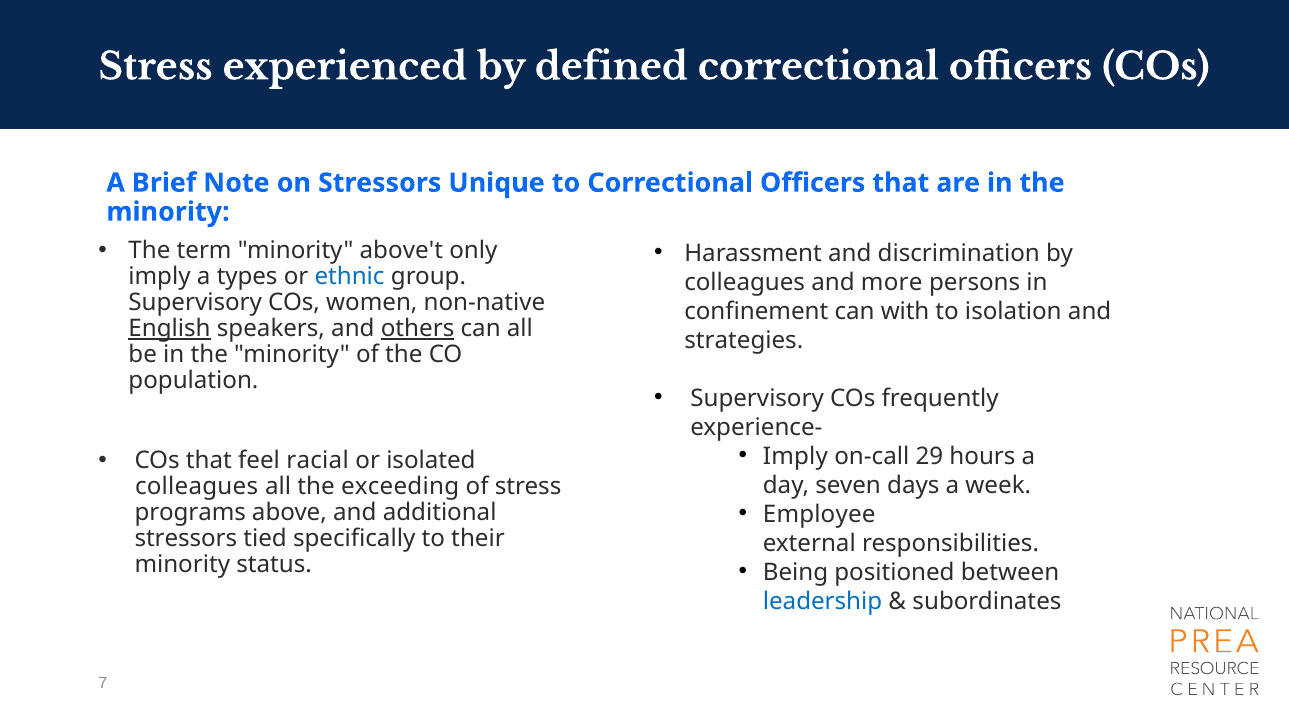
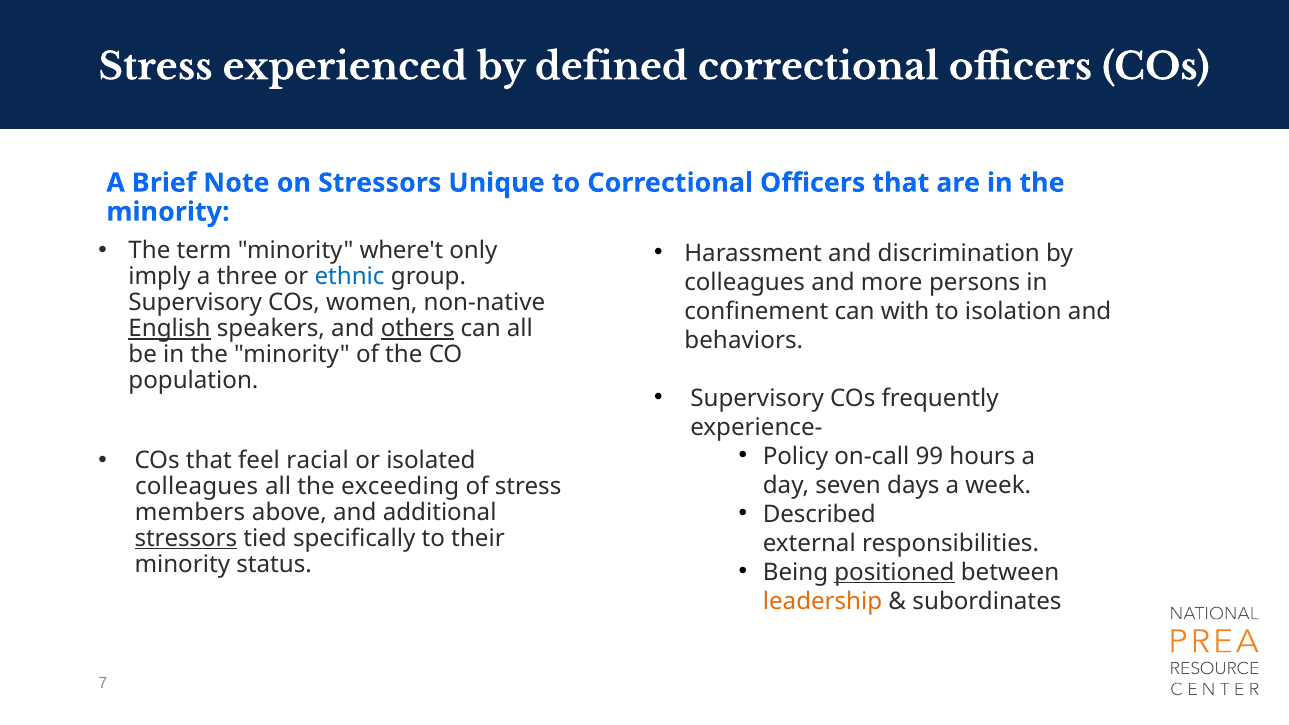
above't: above't -> where't
types: types -> three
strategies: strategies -> behaviors
Imply at (795, 456): Imply -> Policy
29: 29 -> 99
Employee: Employee -> Described
programs: programs -> members
stressors at (186, 538) underline: none -> present
positioned underline: none -> present
leadership colour: blue -> orange
